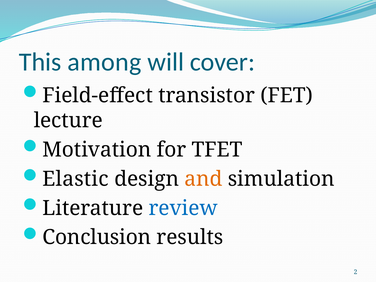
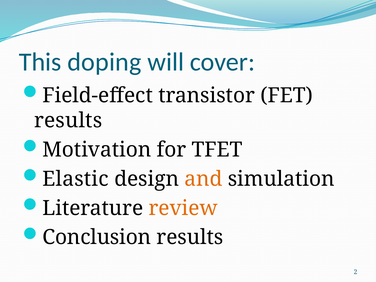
among: among -> doping
lecture at (68, 120): lecture -> results
review colour: blue -> orange
